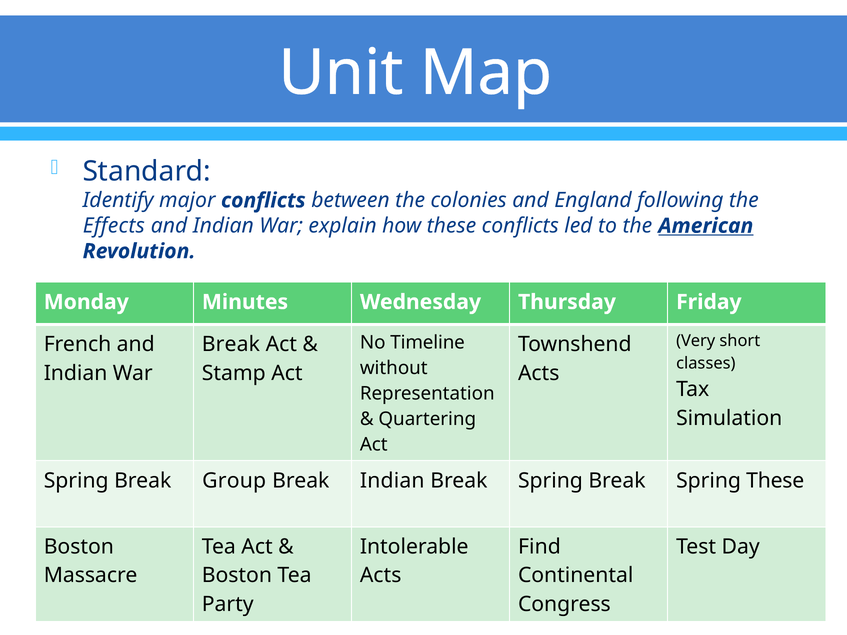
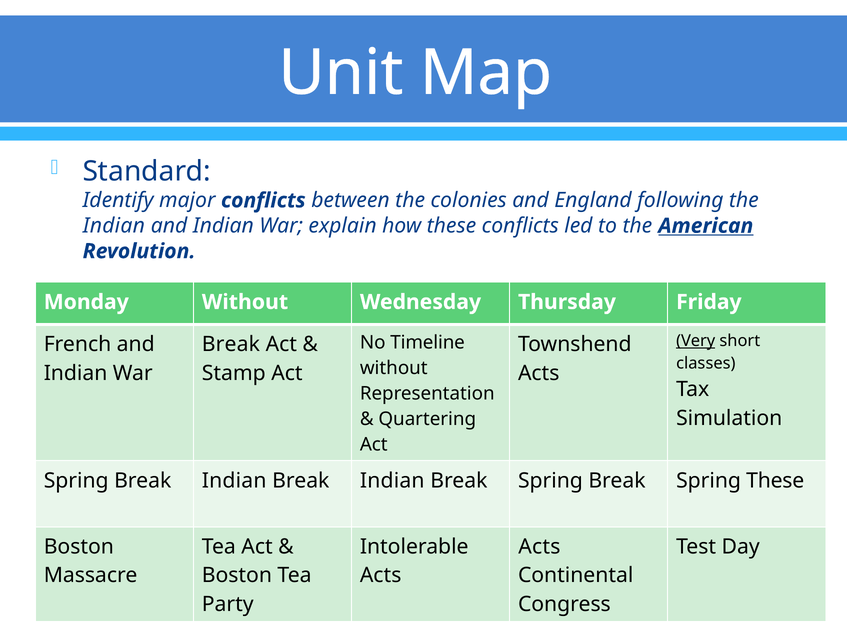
Effects at (114, 226): Effects -> Indian
Monday Minutes: Minutes -> Without
Very underline: none -> present
Spring Break Group: Group -> Indian
Find at (539, 547): Find -> Acts
